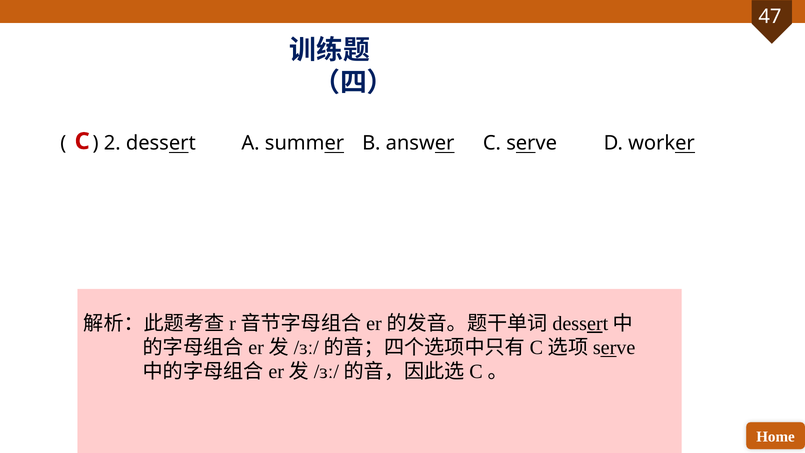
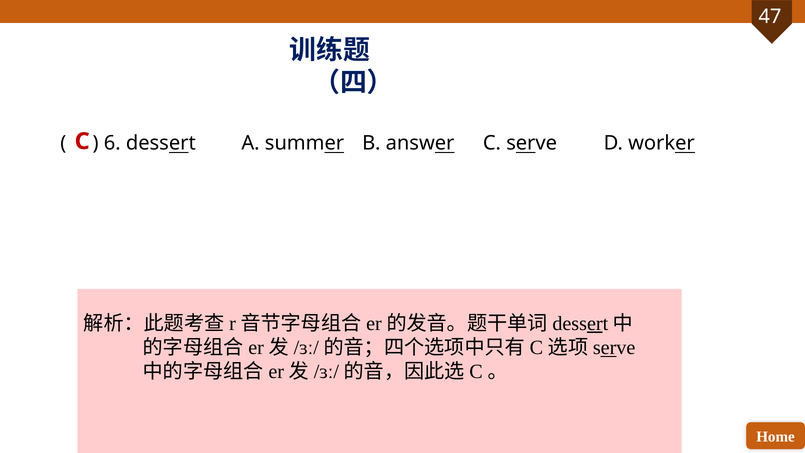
2: 2 -> 6
